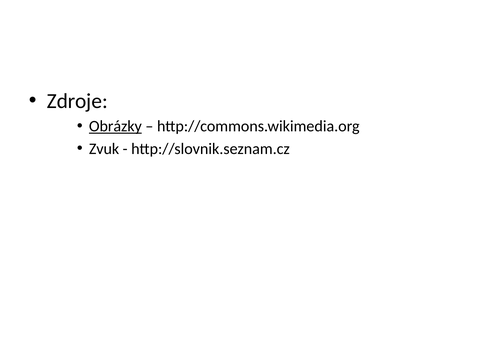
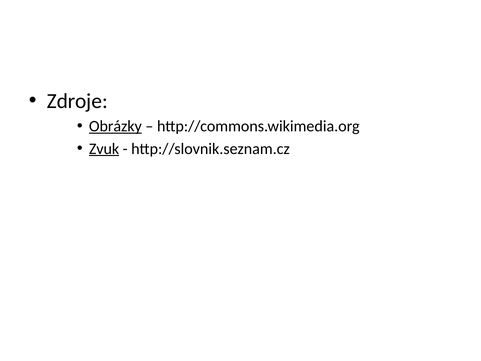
Zvuk underline: none -> present
